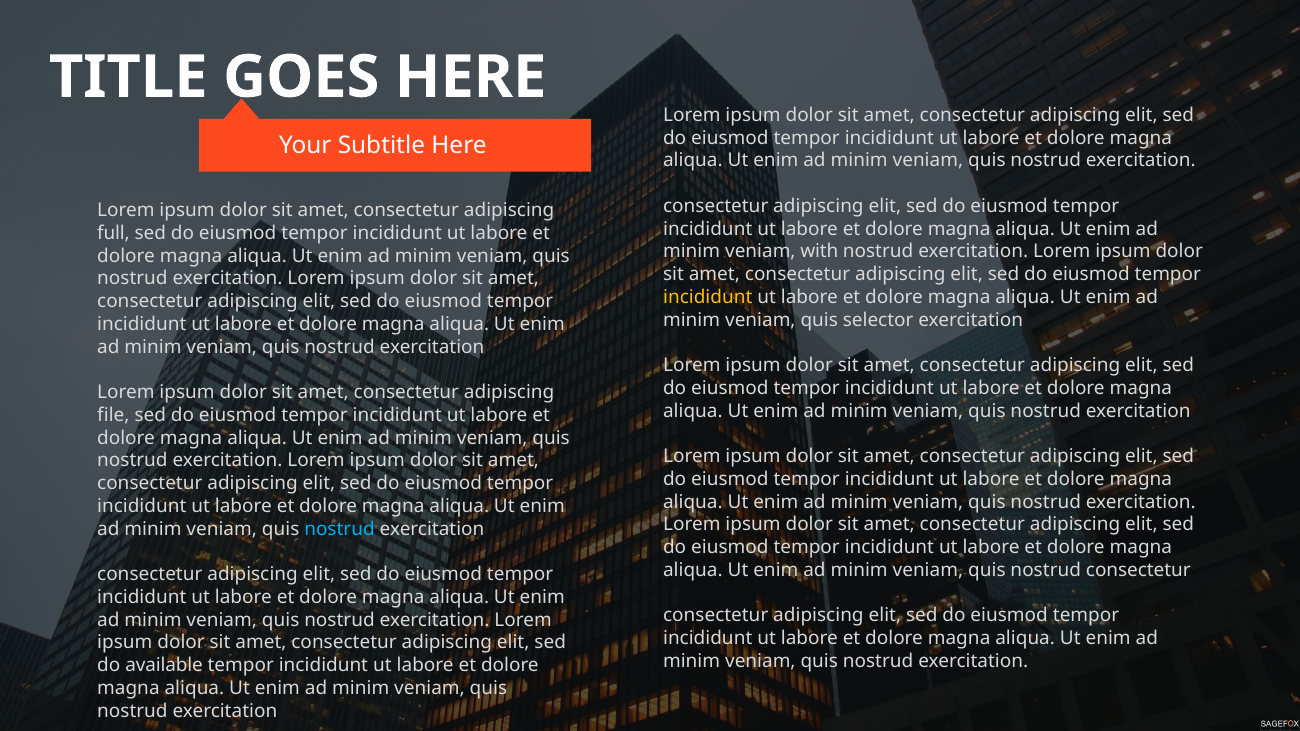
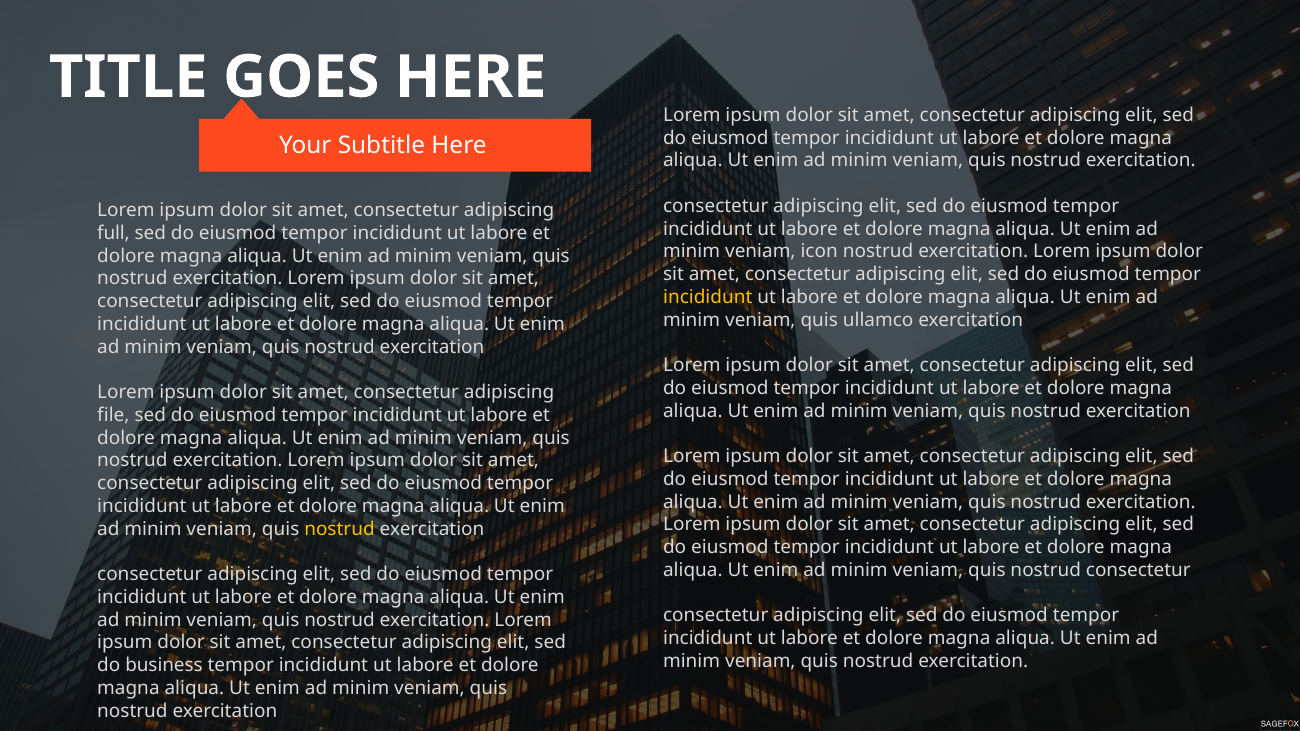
with: with -> icon
selector: selector -> ullamco
nostrud at (339, 529) colour: light blue -> yellow
available: available -> business
